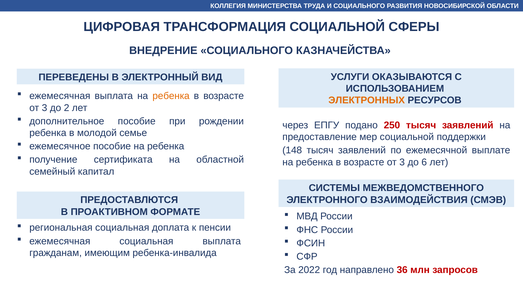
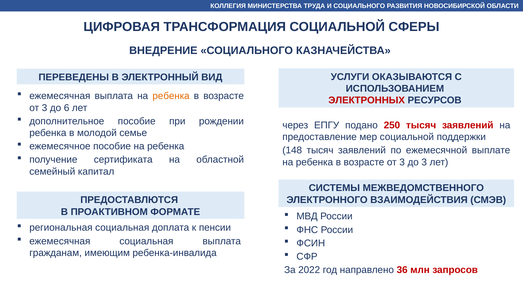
ЭЛЕКТРОННЫХ colour: orange -> red
2: 2 -> 6
до 6: 6 -> 3
